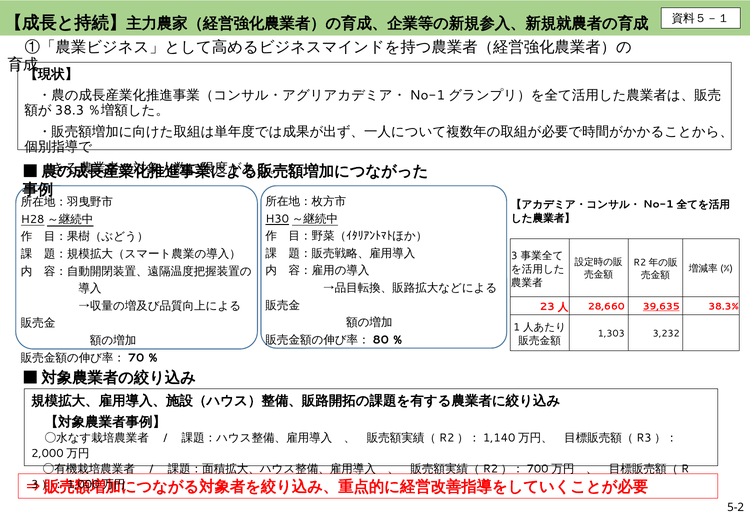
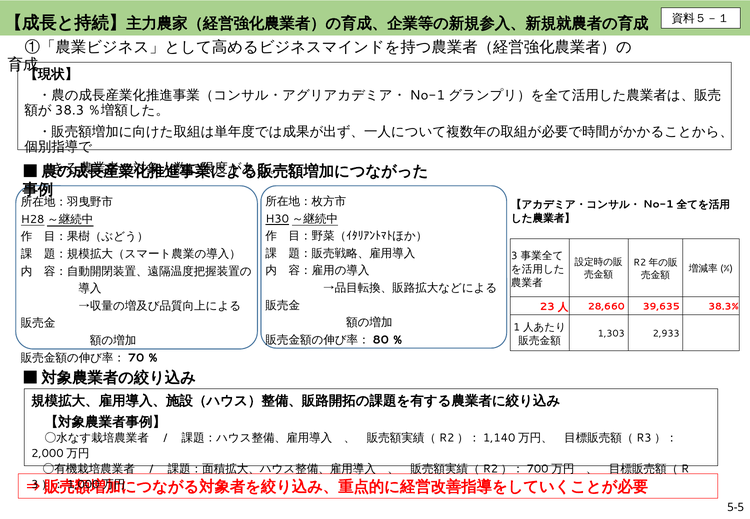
39,635 underline: present -> none
3,232: 3,232 -> 2,933
5-2: 5-2 -> 5-5
